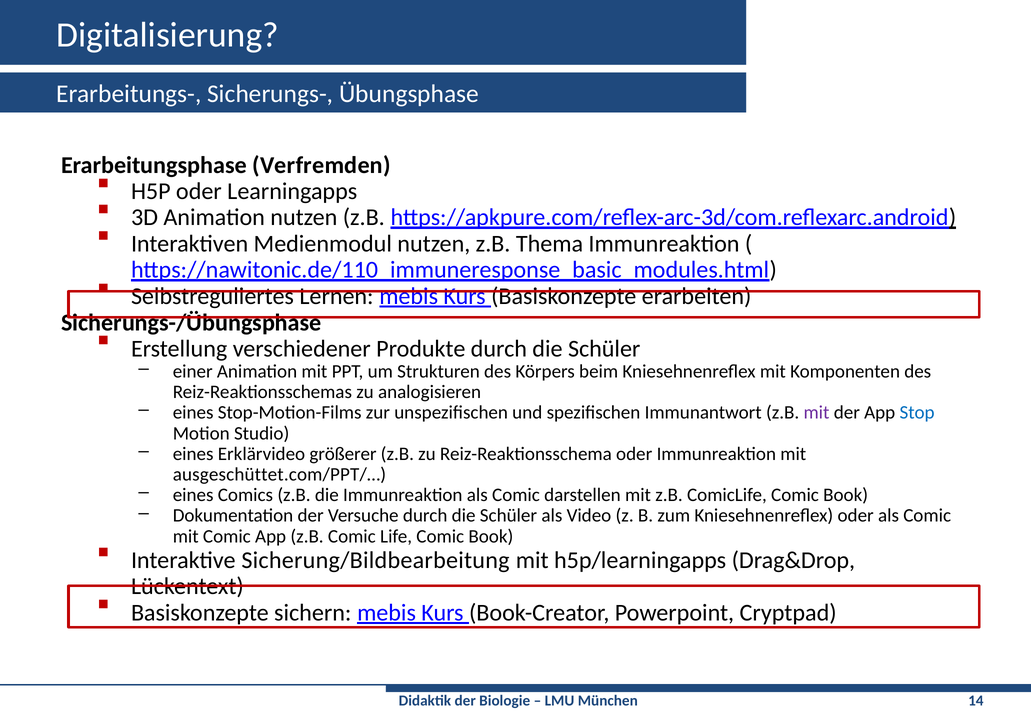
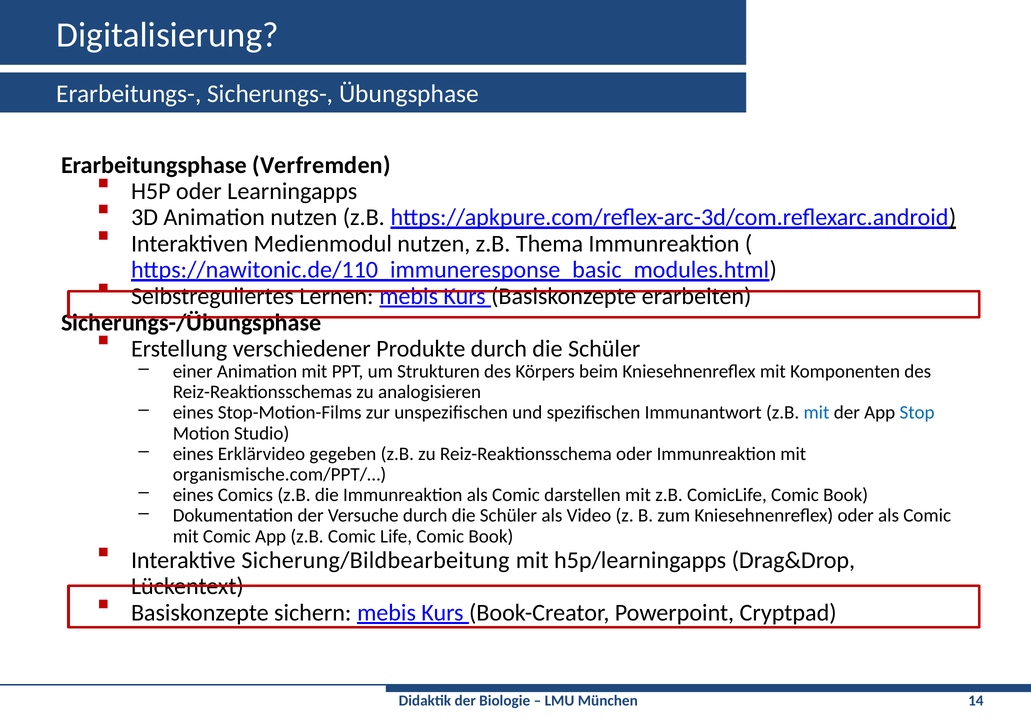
mit at (816, 413) colour: purple -> blue
größerer: größerer -> gegeben
ausgeschüttet.com/PPT/…: ausgeschüttet.com/PPT/… -> organismische.com/PPT/…
